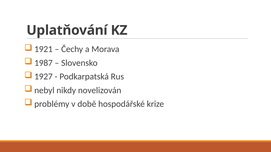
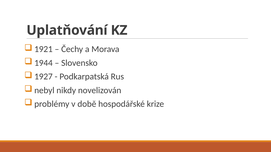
1987: 1987 -> 1944
